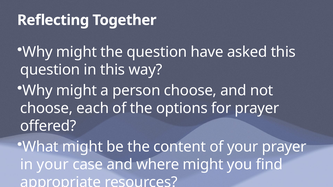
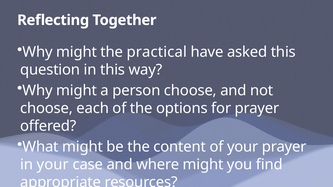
the question: question -> practical
